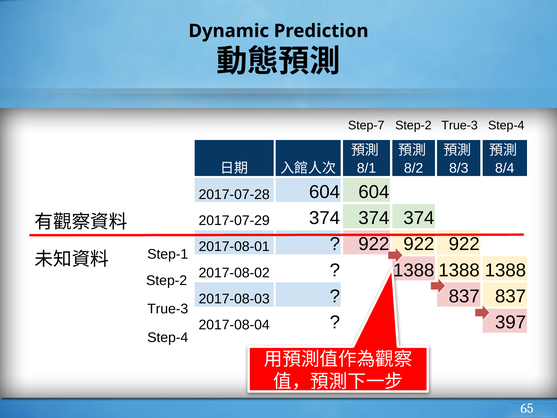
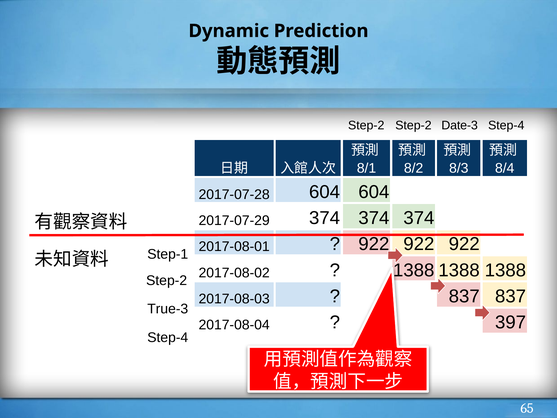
Step-7 at (366, 125): Step-7 -> Step-2
True-3 at (460, 125): True-3 -> Date-3
